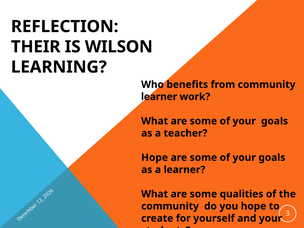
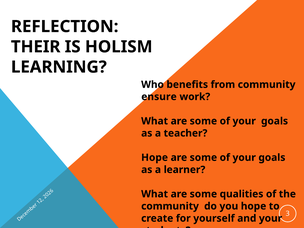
WILSON: WILSON -> HOLISM
learner at (159, 97): learner -> ensure
